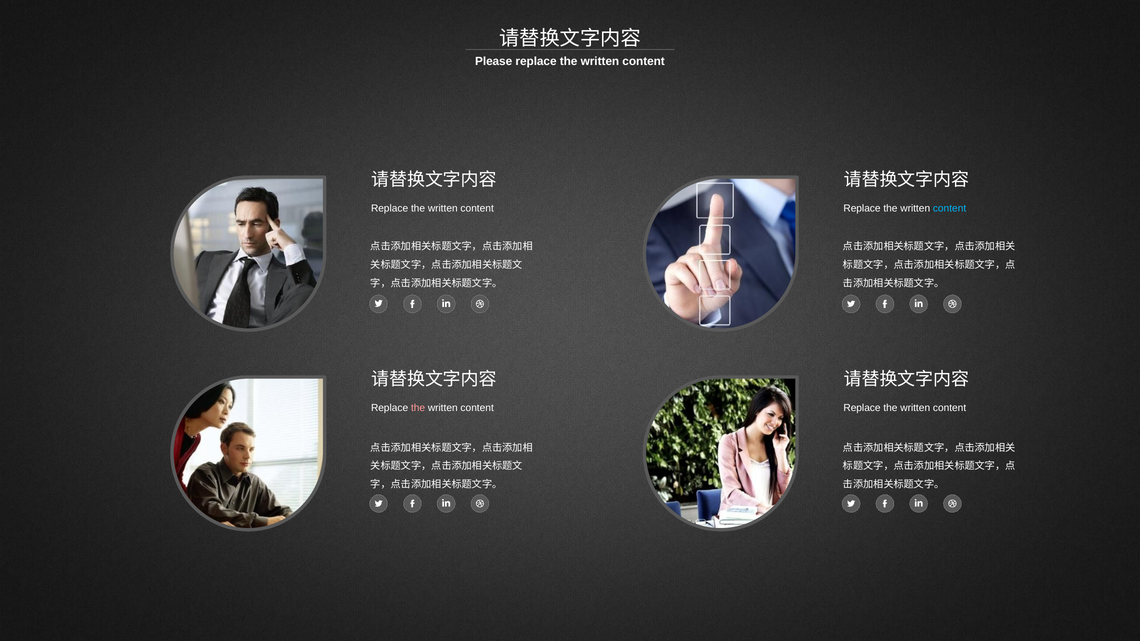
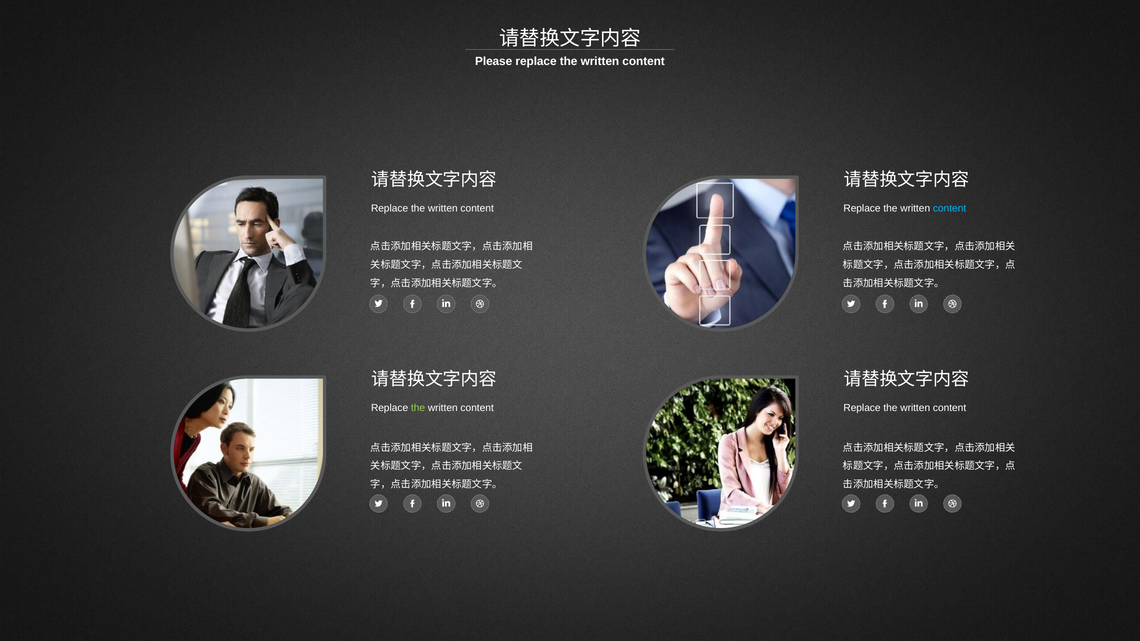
the at (418, 408) colour: pink -> light green
